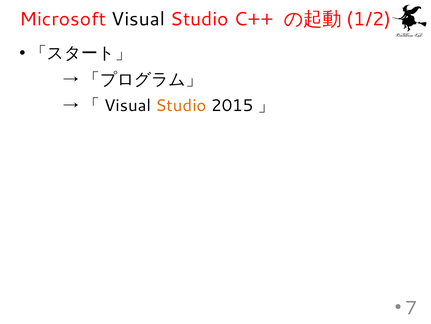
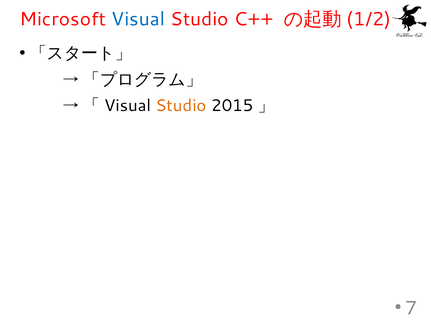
Visual colour: black -> blue
